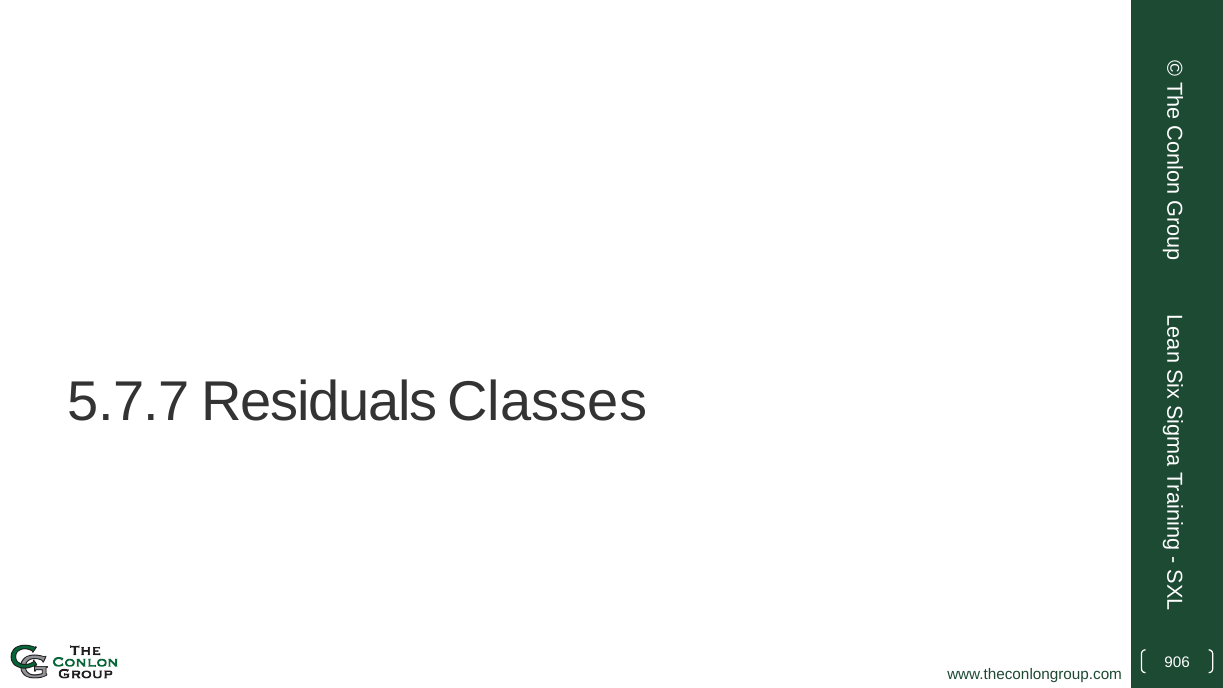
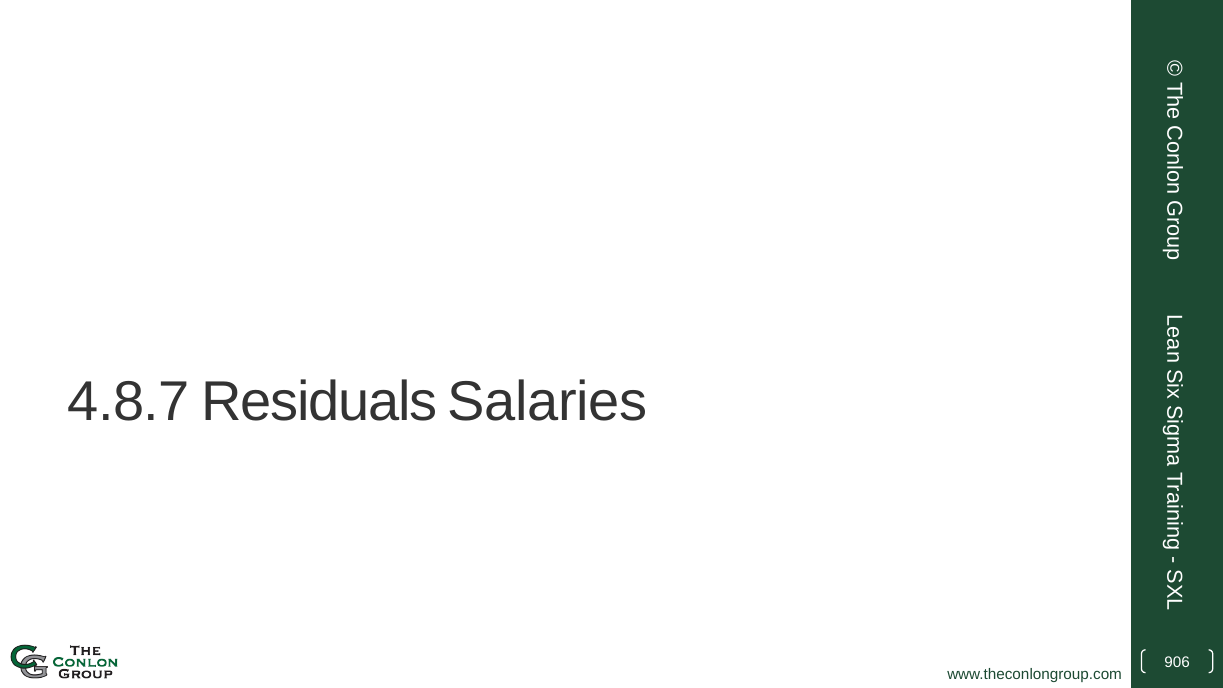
5.7.7: 5.7.7 -> 4.8.7
Classes: Classes -> Salaries
